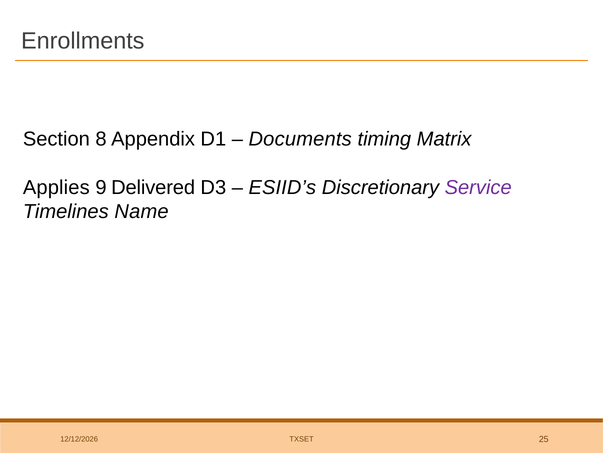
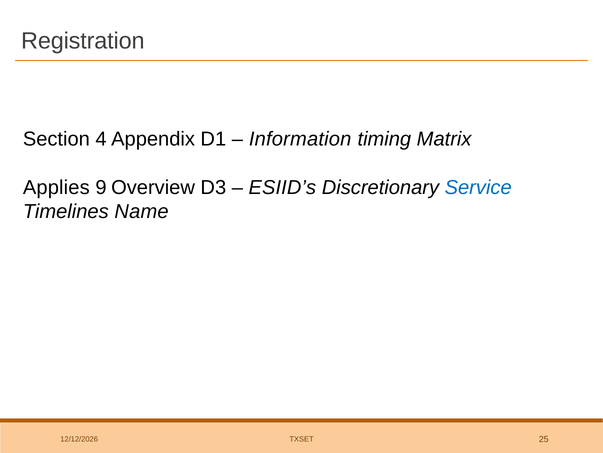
Enrollments: Enrollments -> Registration
8: 8 -> 4
Documents: Documents -> Information
Delivered: Delivered -> Overview
Service colour: purple -> blue
